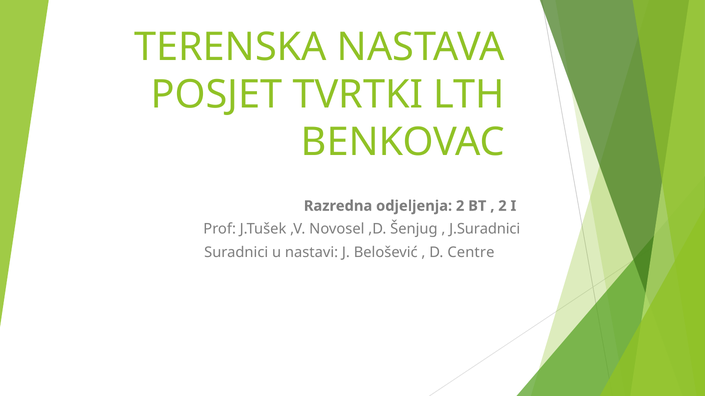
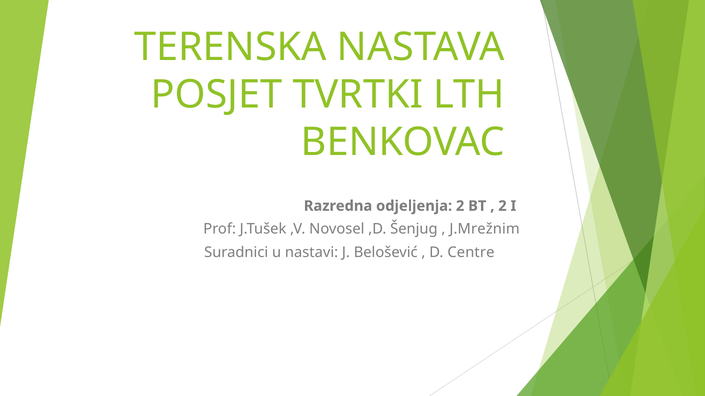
J.Suradnici: J.Suradnici -> J.Mrežnim
